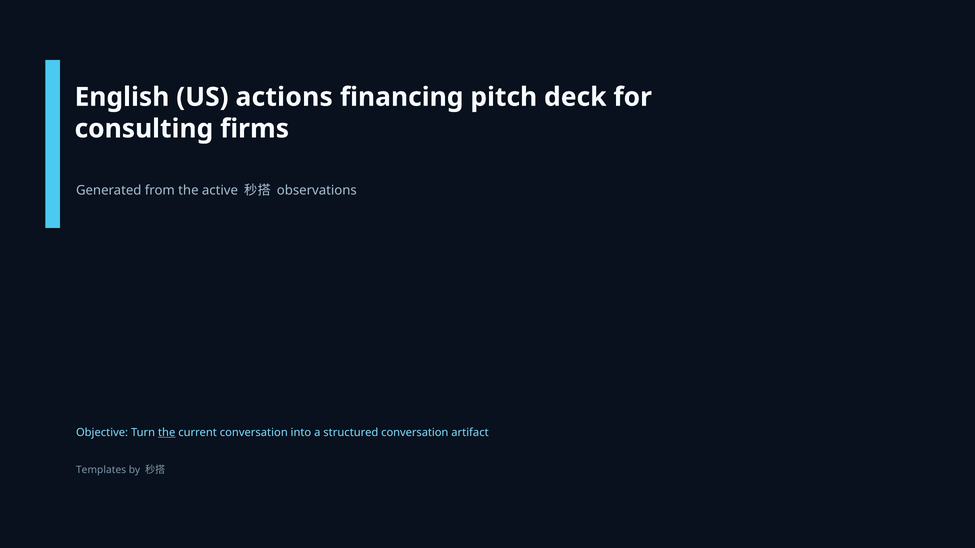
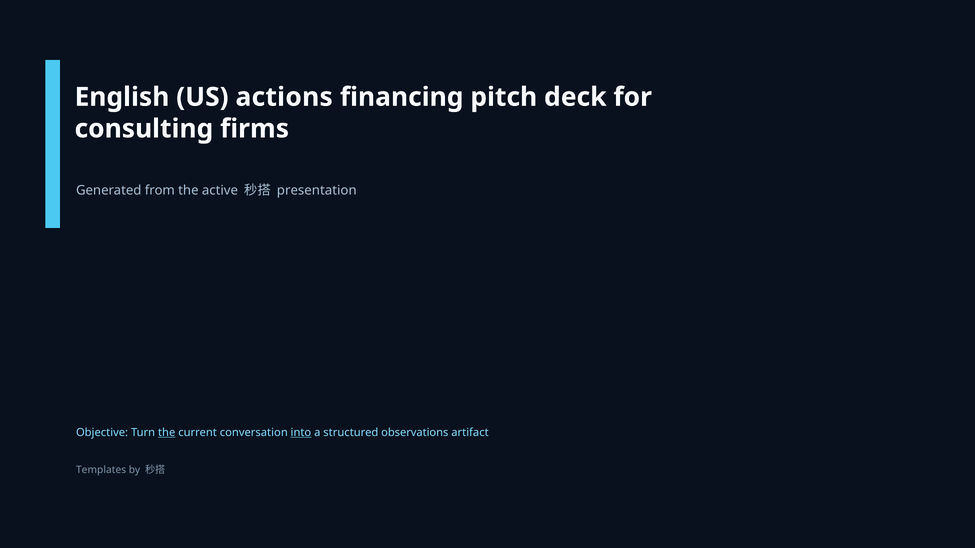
observations: observations -> presentation
into underline: none -> present
structured conversation: conversation -> observations
